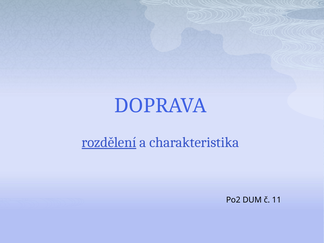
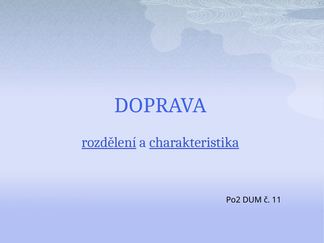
charakteristika underline: none -> present
